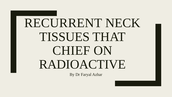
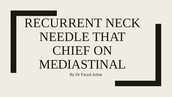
TISSUES: TISSUES -> NEEDLE
RADIOACTIVE: RADIOACTIVE -> MEDIASTINAL
